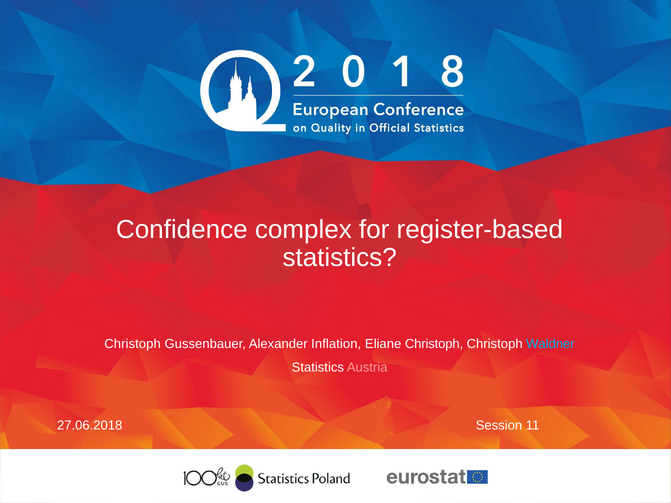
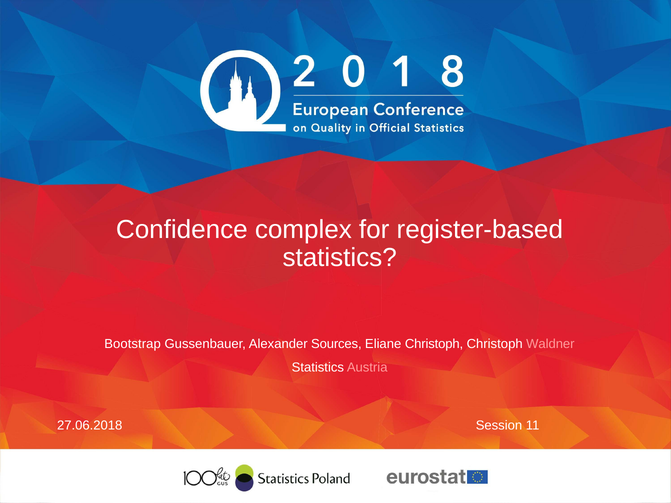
Christoph at (133, 344): Christoph -> Bootstrap
Inflation: Inflation -> Sources
Waldner colour: light blue -> pink
